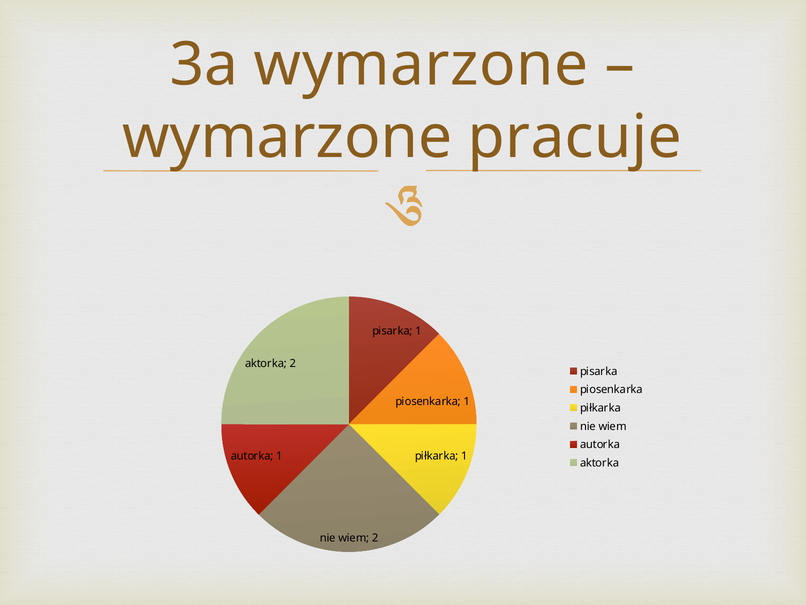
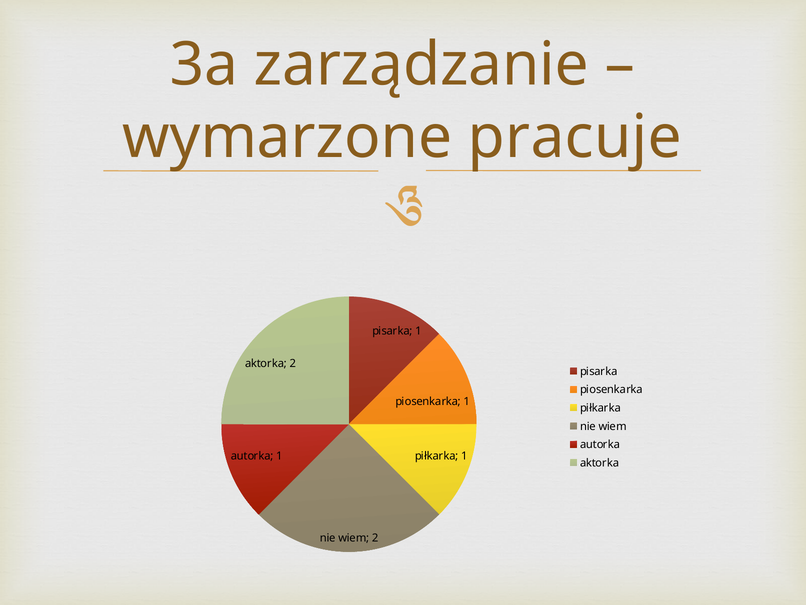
3a wymarzone: wymarzone -> zarządzanie
